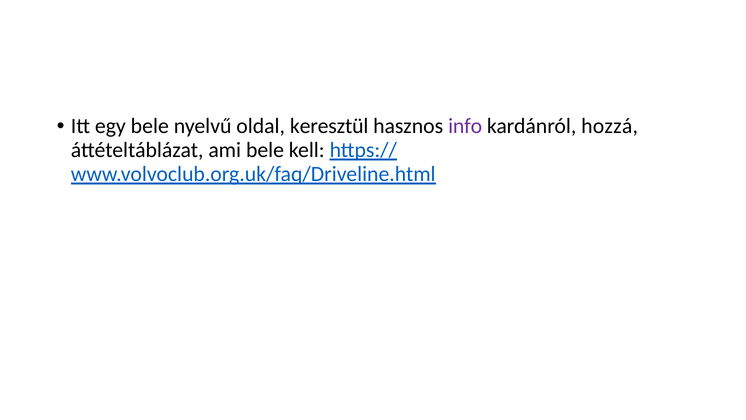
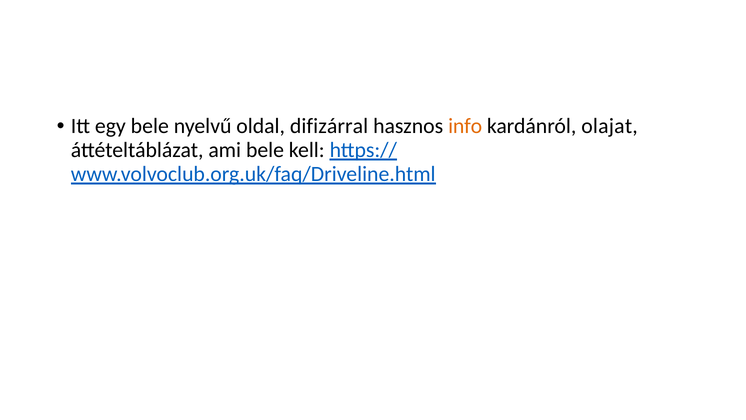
keresztül: keresztül -> difizárral
info colour: purple -> orange
hozzá: hozzá -> olajat
